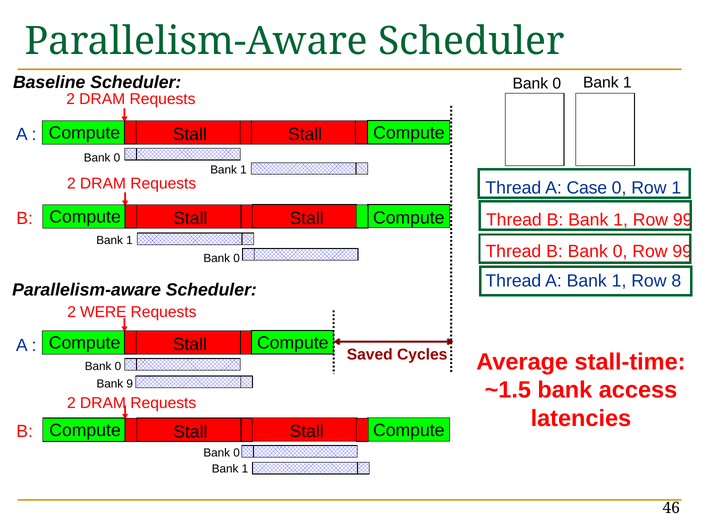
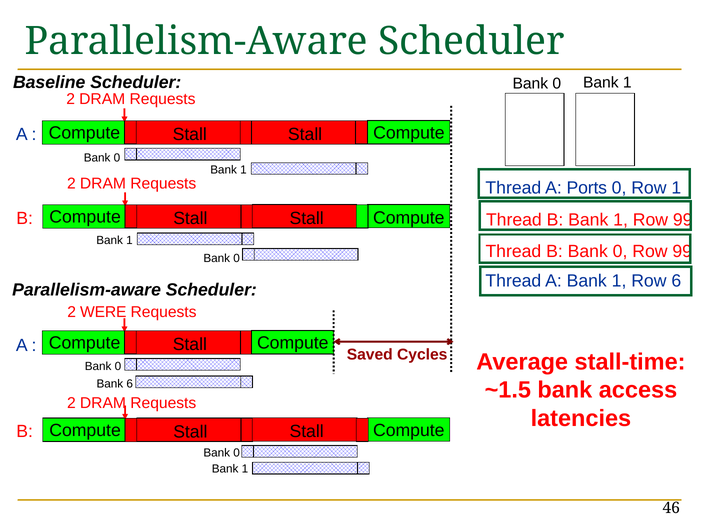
Case: Case -> Ports
Row 8: 8 -> 6
Bank 9: 9 -> 6
